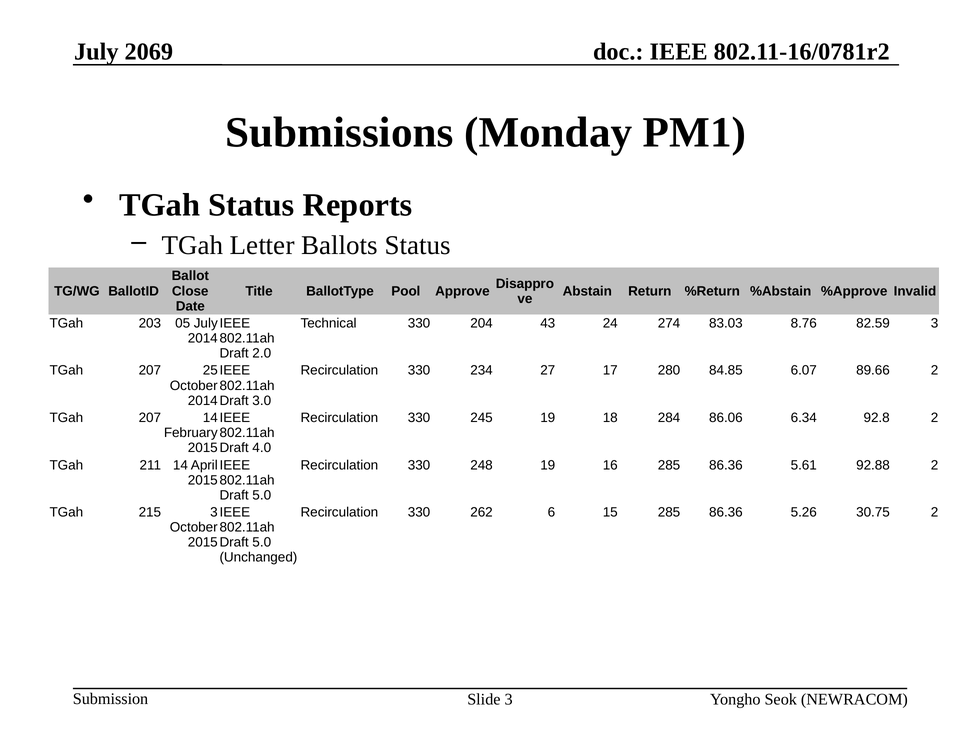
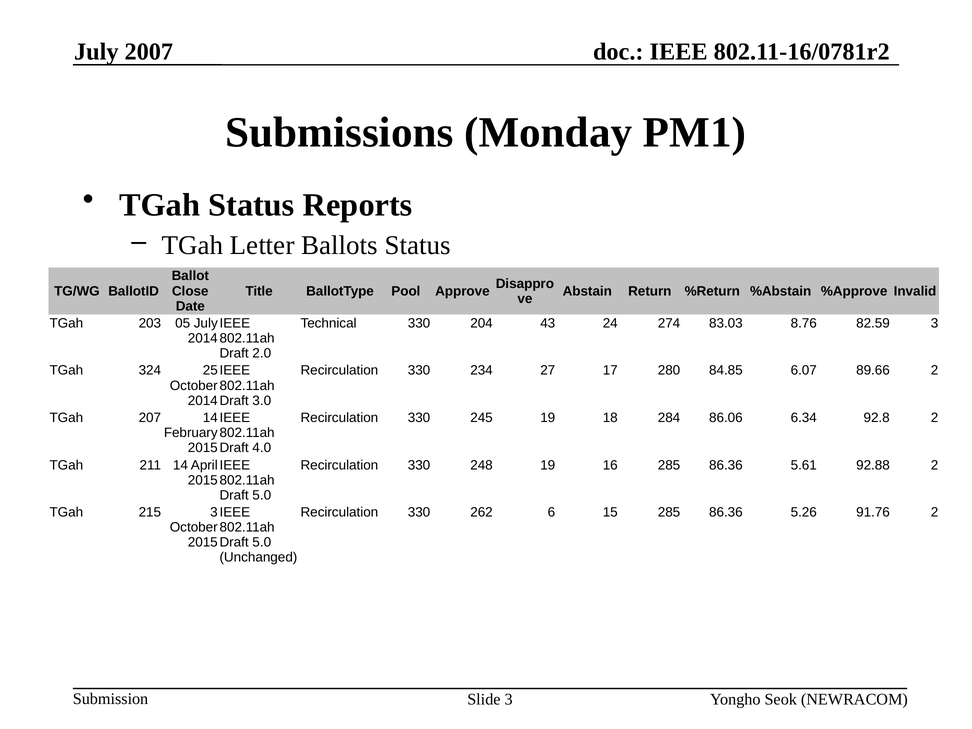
2069: 2069 -> 2007
207 at (150, 371): 207 -> 324
30.75: 30.75 -> 91.76
